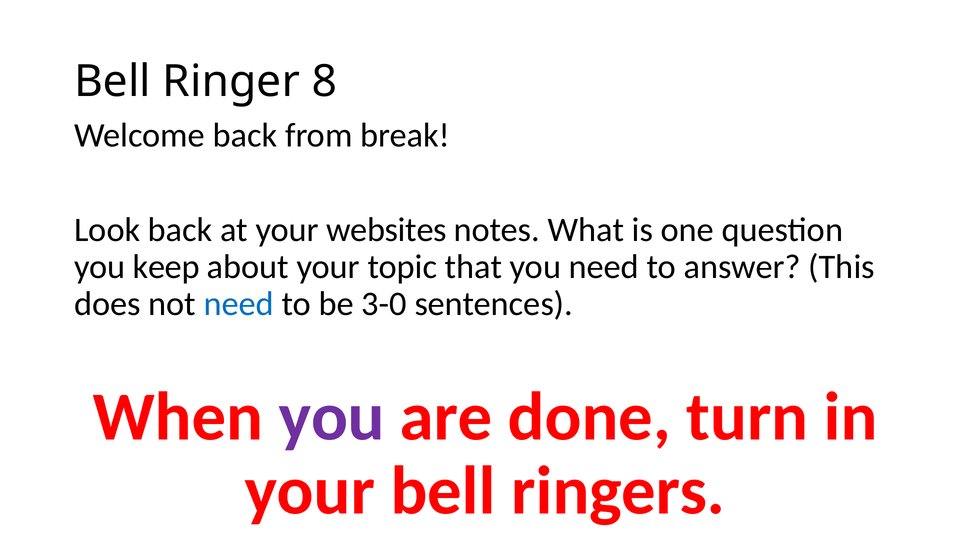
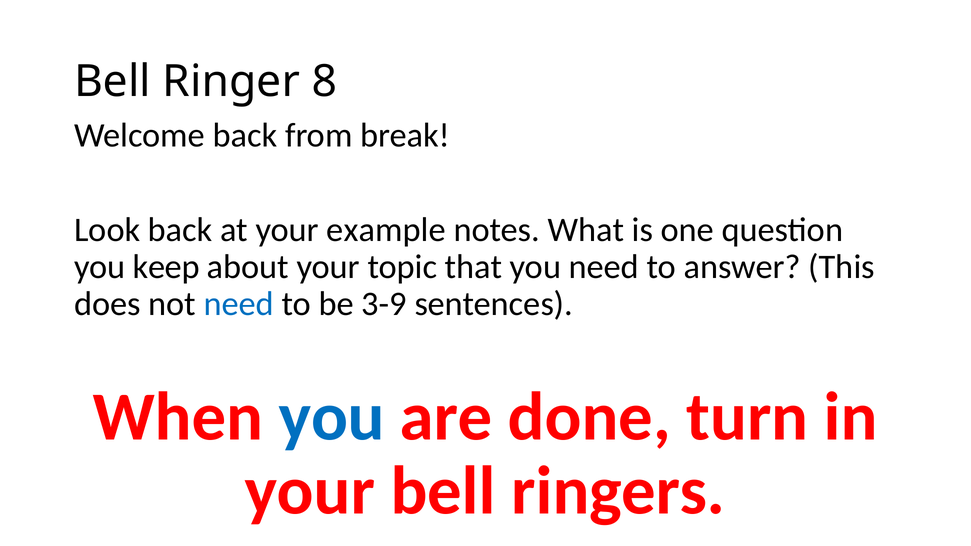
websites: websites -> example
3-0: 3-0 -> 3-9
you at (332, 417) colour: purple -> blue
